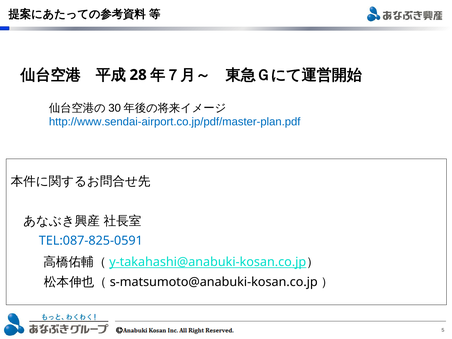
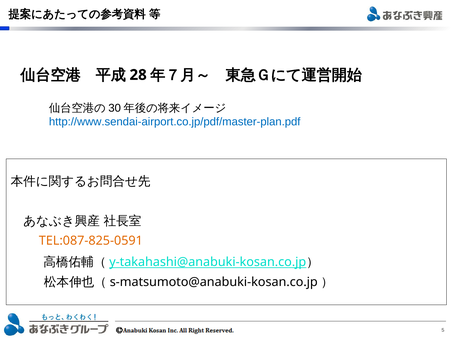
TEL:087-825-0591 colour: blue -> orange
